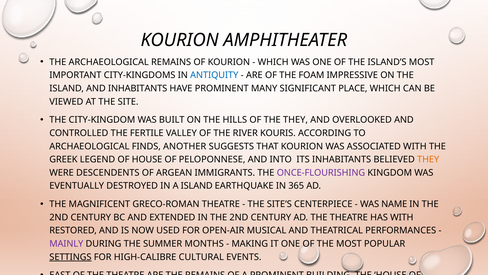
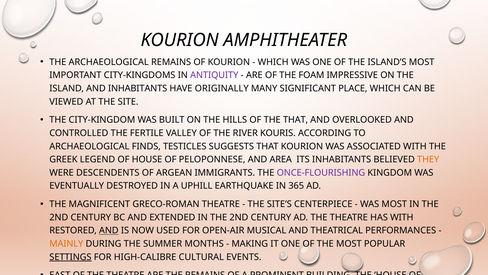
ANTIQUITY colour: blue -> purple
HAVE PROMINENT: PROMINENT -> ORIGINALLY
THE THEY: THEY -> THAT
ANOTHER: ANOTHER -> TESTICLES
AND INTO: INTO -> AREA
A ISLAND: ISLAND -> UPHILL
WAS NAME: NAME -> MOST
AND at (109, 230) underline: none -> present
MAINLY colour: purple -> orange
